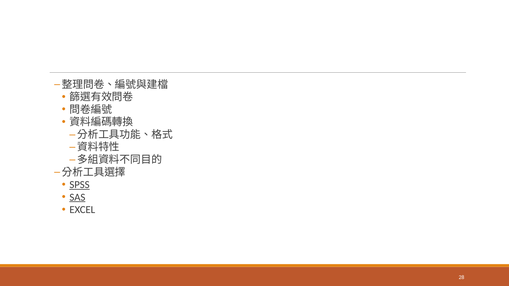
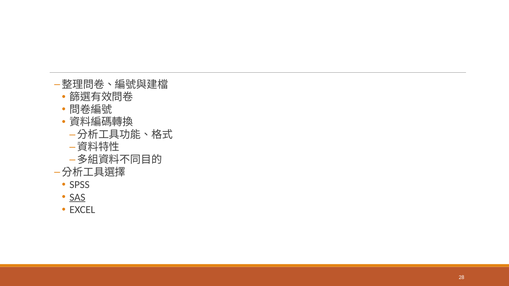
SPSS underline: present -> none
